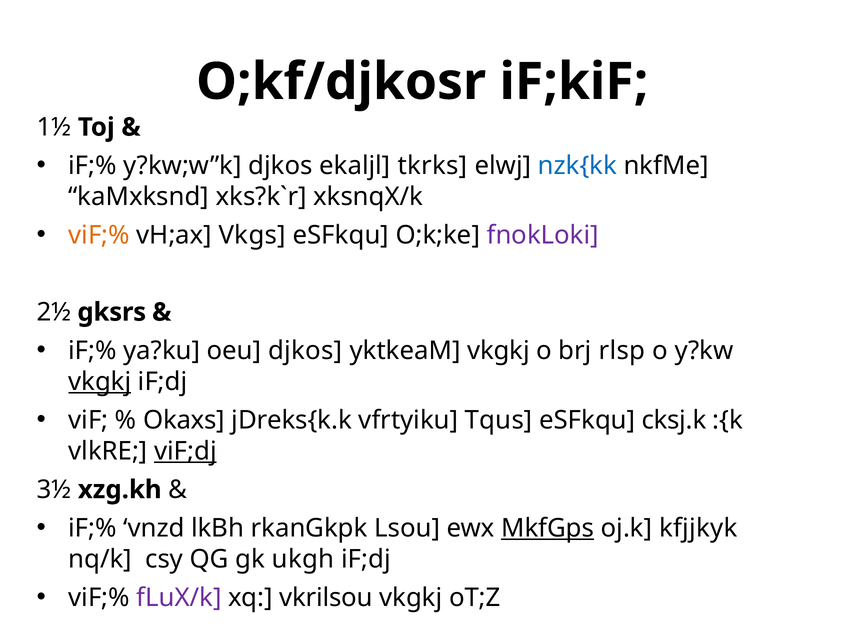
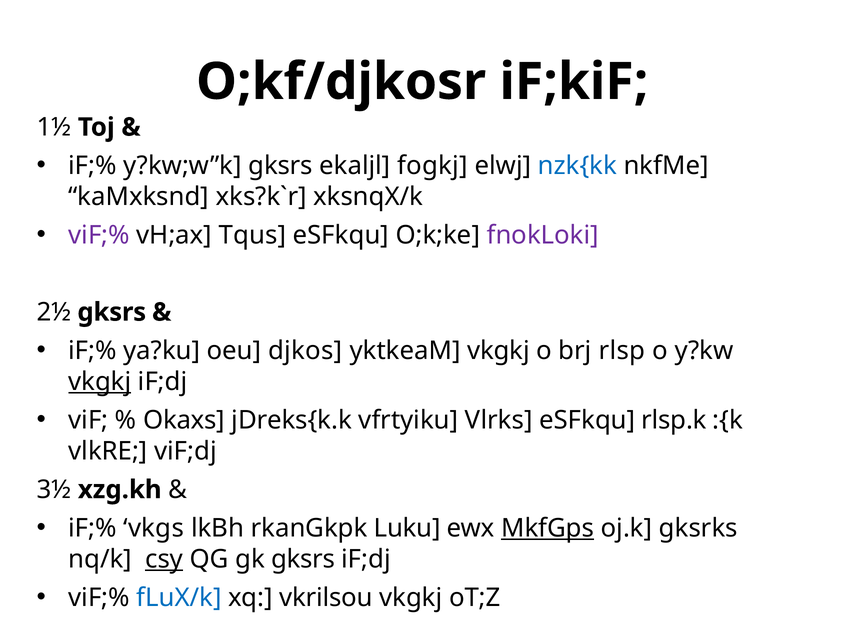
y?kw;w”k djkos: djkos -> gksrs
tkrks: tkrks -> fogkj
viF;% at (99, 235) colour: orange -> purple
Vkgs: Vkgs -> Tqus
Tqus: Tqus -> Vlrks
cksj.k: cksj.k -> rlsp.k
viF;dj underline: present -> none
vnzd: vnzd -> vkgs
Lsou: Lsou -> Luku
kfjjkyk: kfjjkyk -> gksrks
csy underline: none -> present
gk ukgh: ukgh -> gksrs
fLuX/k colour: purple -> blue
